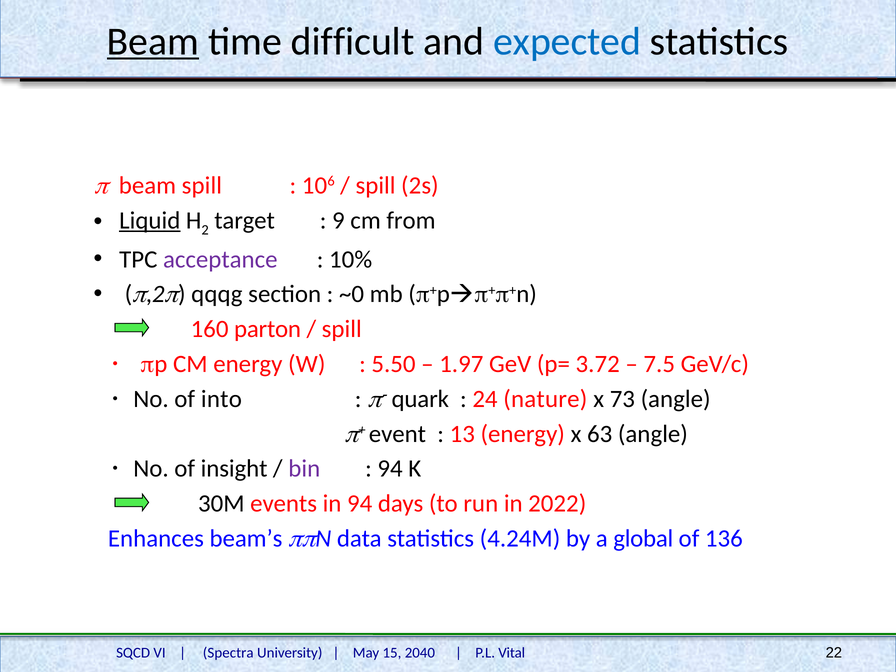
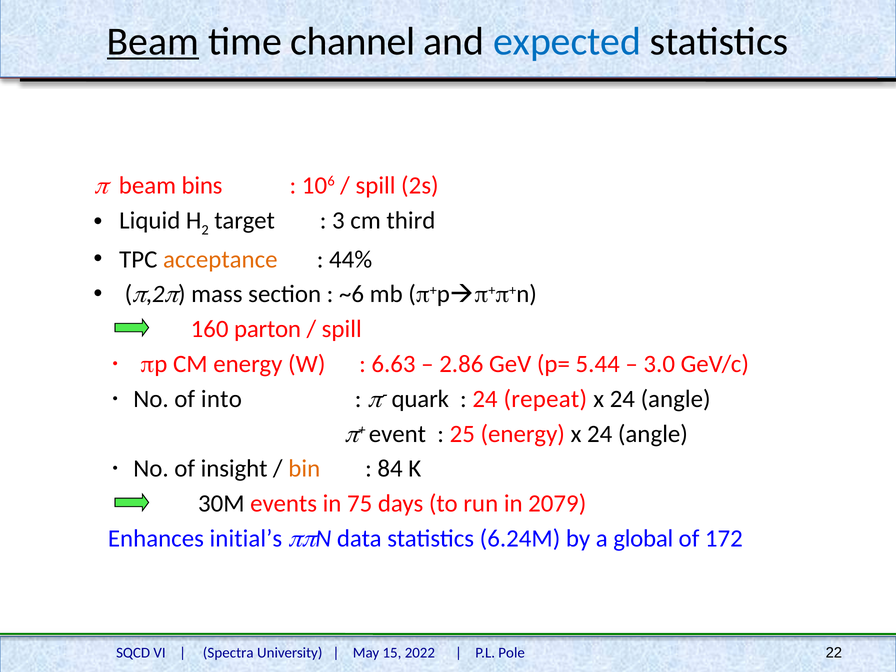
difficult: difficult -> channel
beam spill: spill -> bins
Liquid underline: present -> none
9: 9 -> 3
from: from -> third
acceptance colour: purple -> orange
10%: 10% -> 44%
qqqg: qqqg -> mass
~0: ~0 -> ~6
5.50: 5.50 -> 6.63
1.97: 1.97 -> 2.86
3.72: 3.72 -> 5.44
7.5: 7.5 -> 3.0
nature: nature -> repeat
73 at (622, 399): 73 -> 24
13: 13 -> 25
energy x 63: 63 -> 24
bin colour: purple -> orange
94 at (390, 469): 94 -> 84
in 94: 94 -> 75
2022: 2022 -> 2079
beam’s: beam’s -> initial’s
4.24M: 4.24M -> 6.24M
136: 136 -> 172
2040: 2040 -> 2022
Vital: Vital -> Pole
